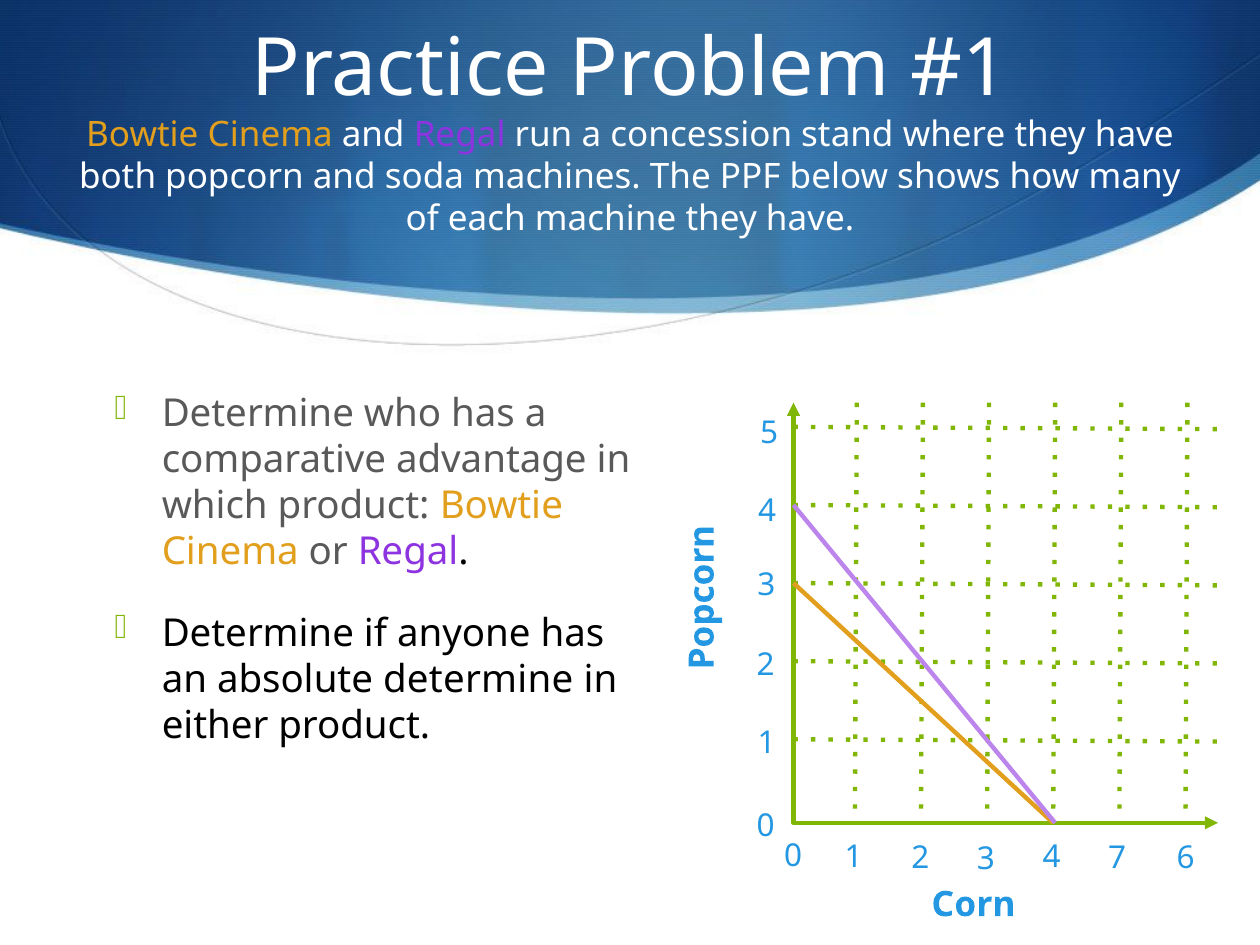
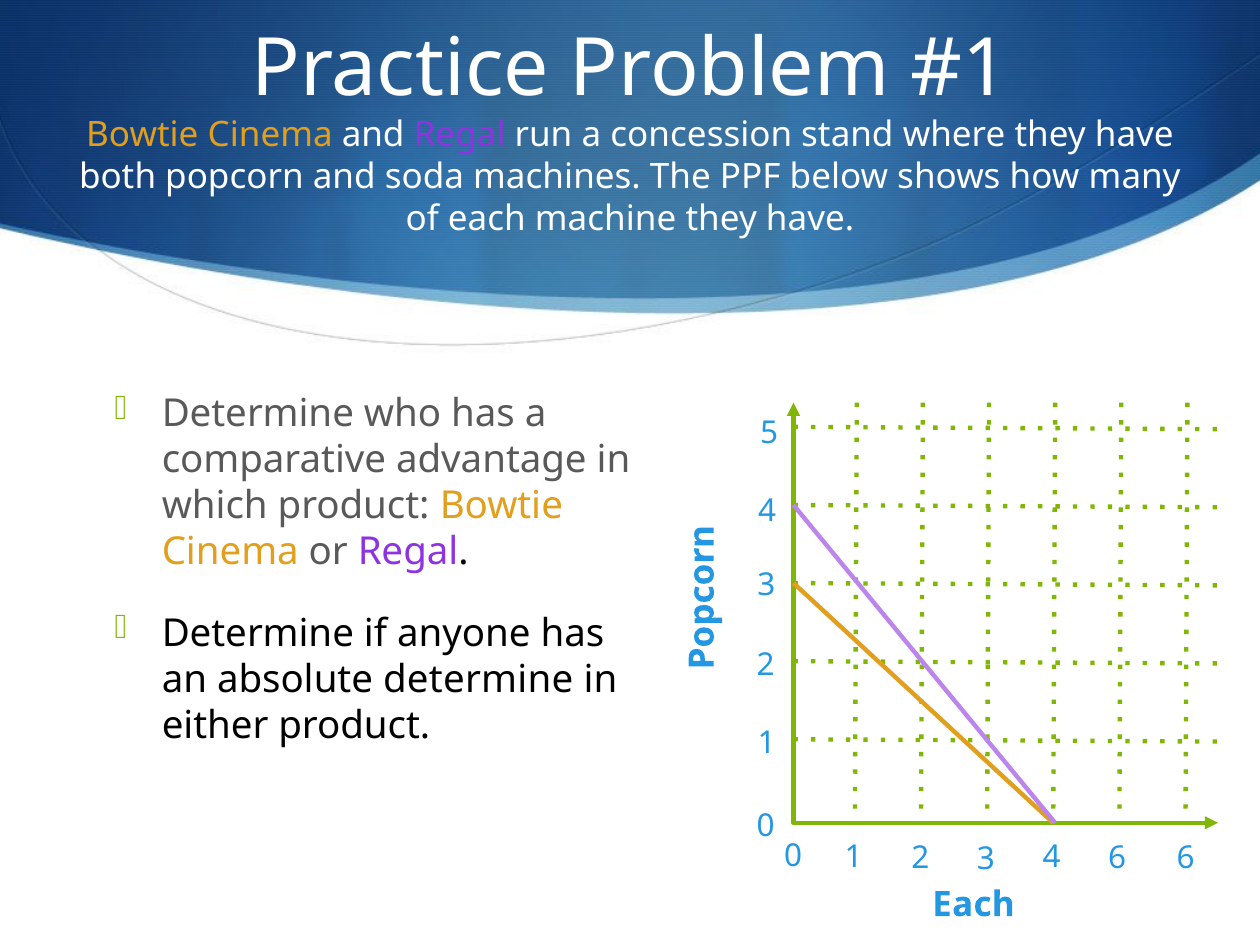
4 7: 7 -> 6
Corn at (973, 905): Corn -> Each
